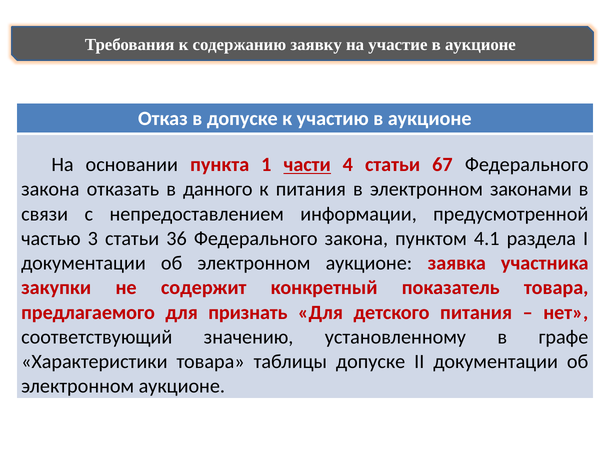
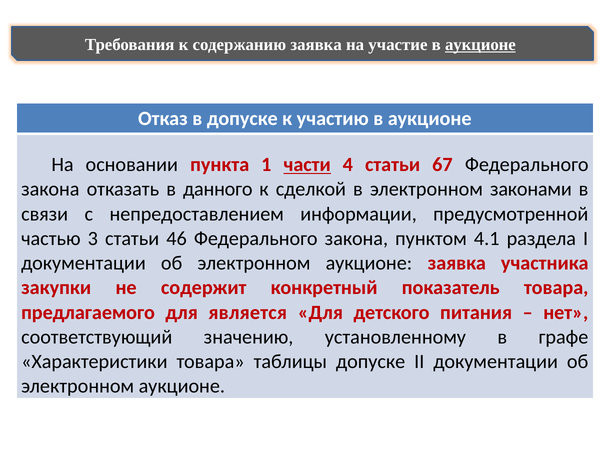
содержанию заявку: заявку -> заявка
аукционе at (480, 45) underline: none -> present
к питания: питания -> сделкой
36: 36 -> 46
признать: признать -> является
